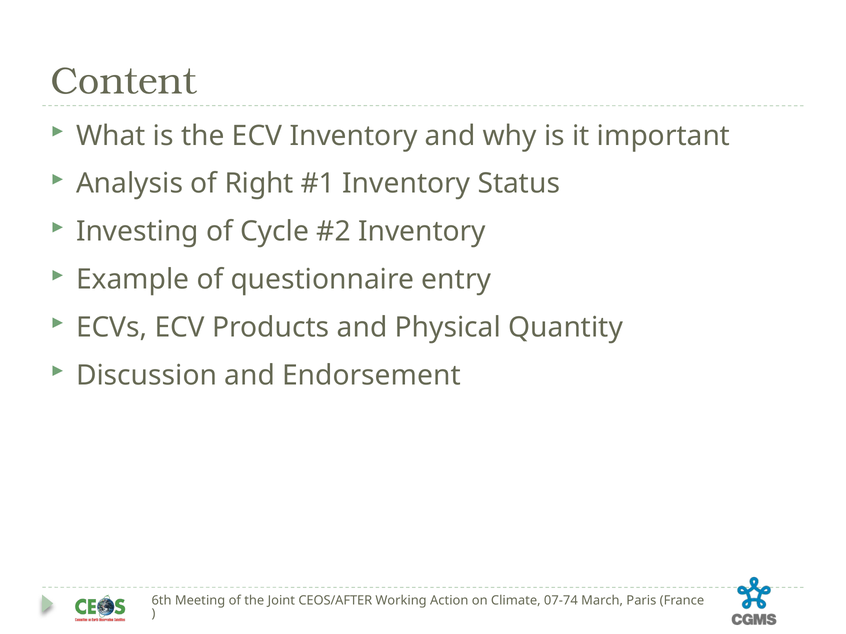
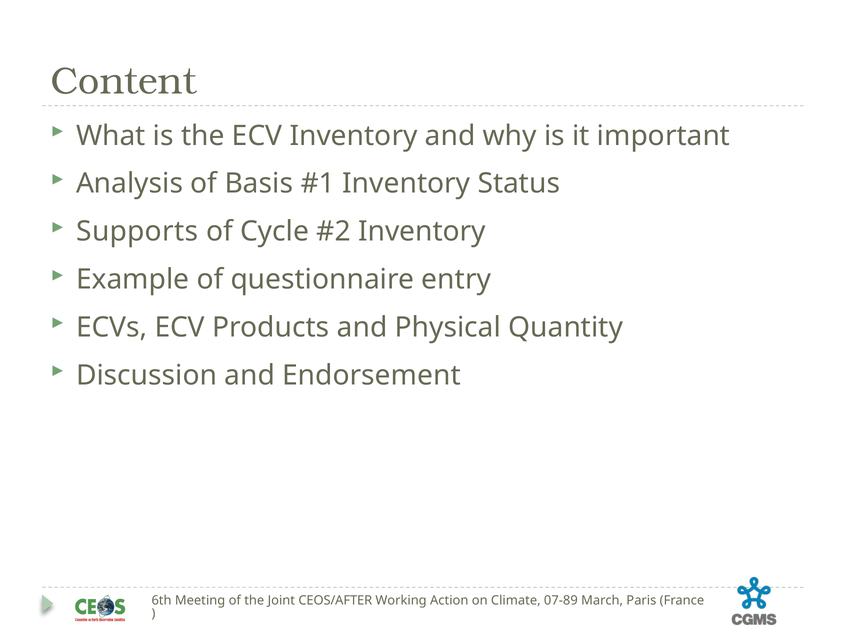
Right: Right -> Basis
Investing: Investing -> Supports
07-74: 07-74 -> 07-89
